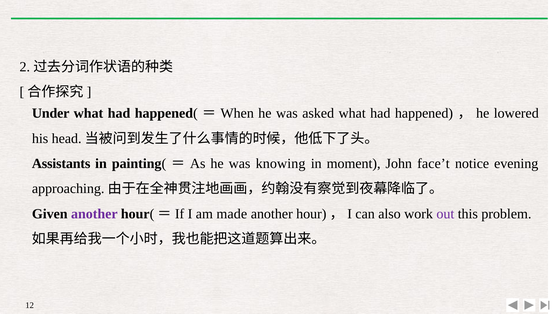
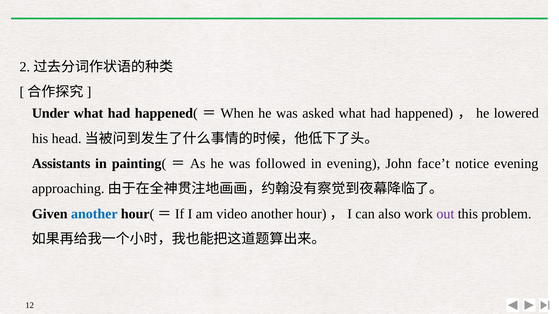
knowing: knowing -> followed
in moment: moment -> evening
another at (94, 214) colour: purple -> blue
made: made -> video
